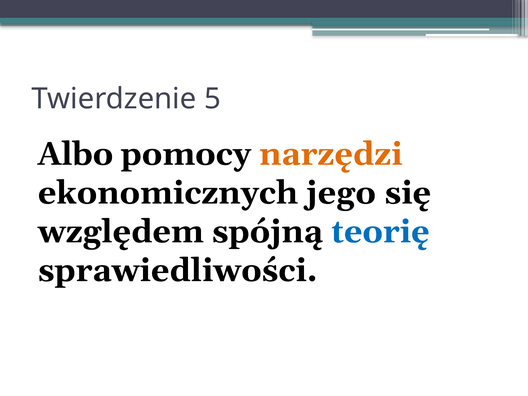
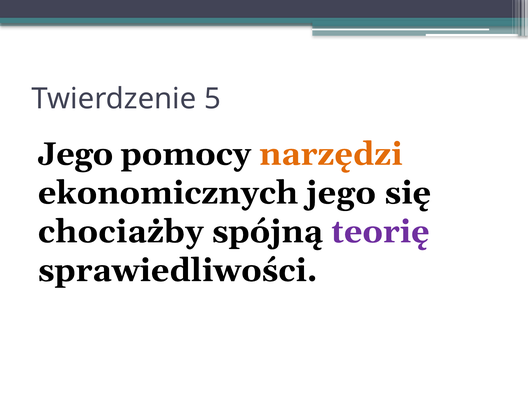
Albo at (75, 154): Albo -> Jego
względem: względem -> chociażby
teorię colour: blue -> purple
